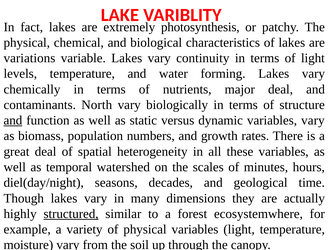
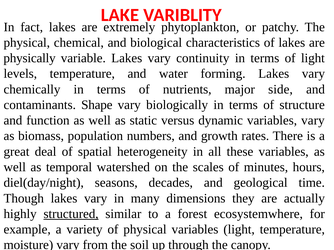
photosynthesis: photosynthesis -> phytoplankton
variations: variations -> physically
major deal: deal -> side
North: North -> Shape
and at (13, 121) underline: present -> none
